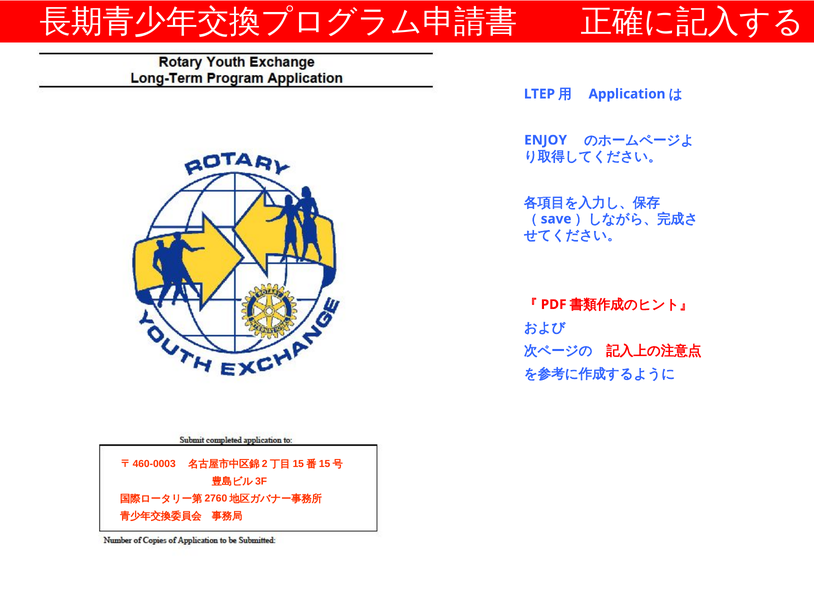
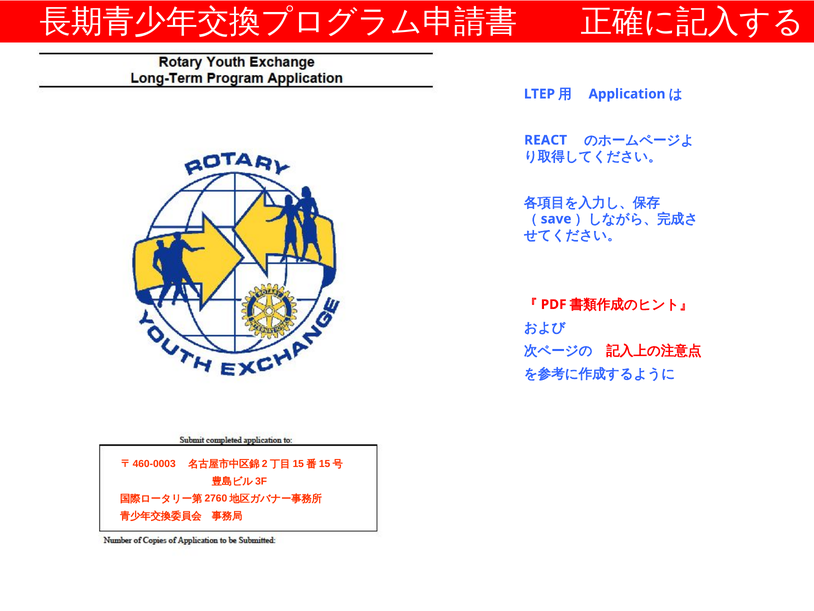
ENJOY: ENJOY -> REACT
